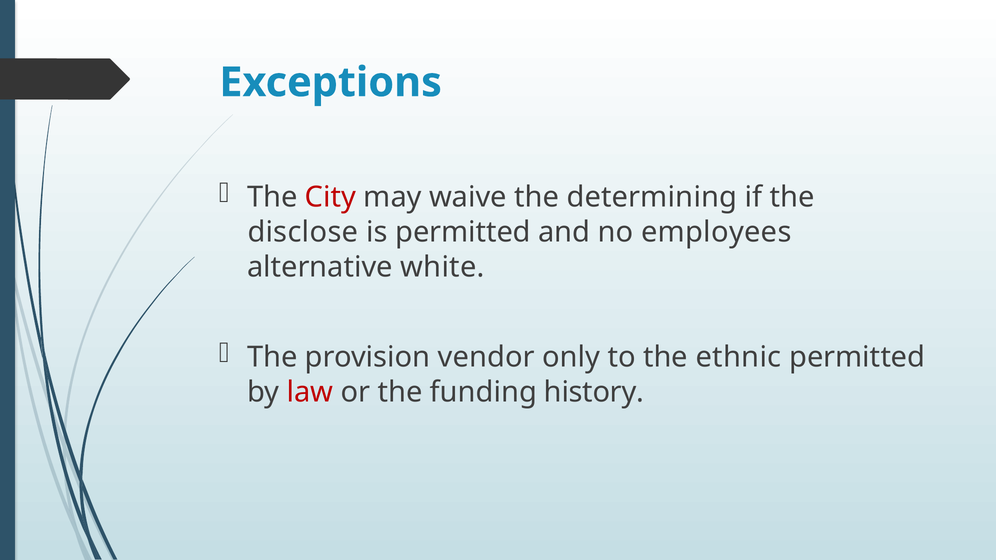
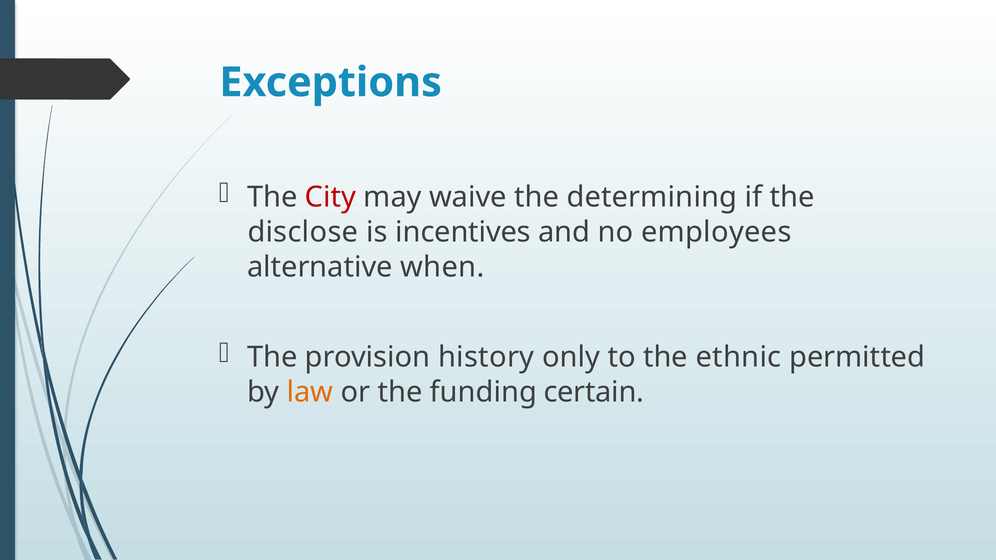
is permitted: permitted -> incentives
white: white -> when
vendor: vendor -> history
law colour: red -> orange
history: history -> certain
